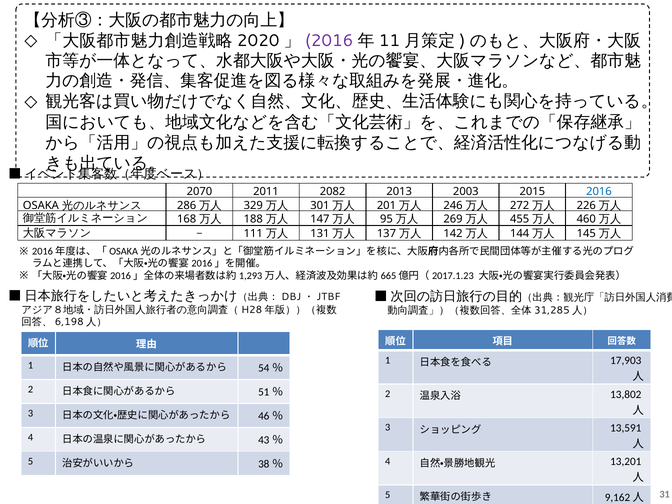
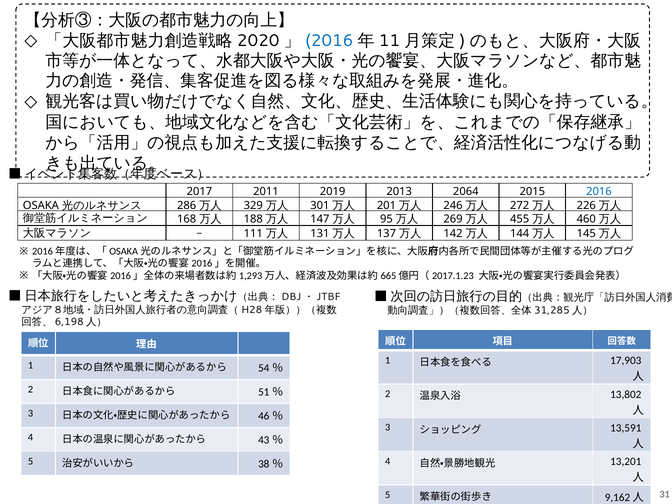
2016 at (329, 41) colour: purple -> blue
2070: 2070 -> 2017
2082: 2082 -> 2019
2003: 2003 -> 2064
